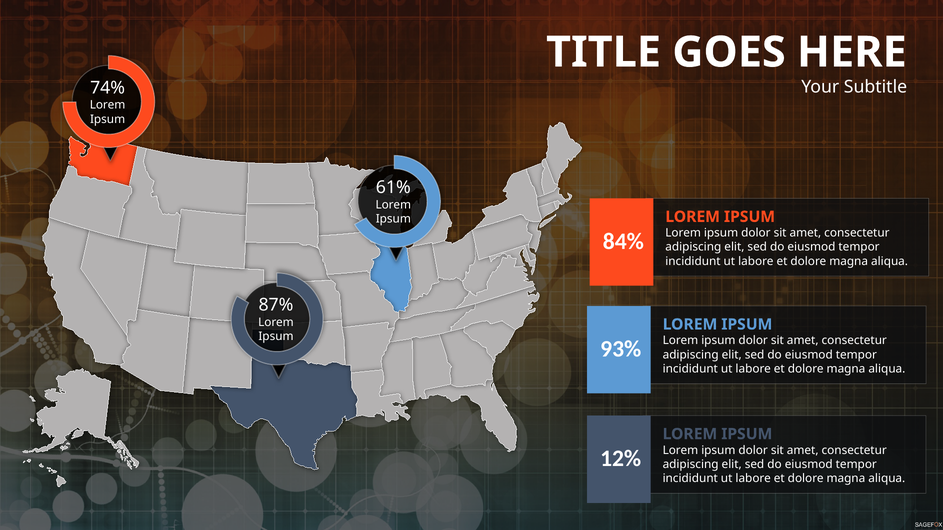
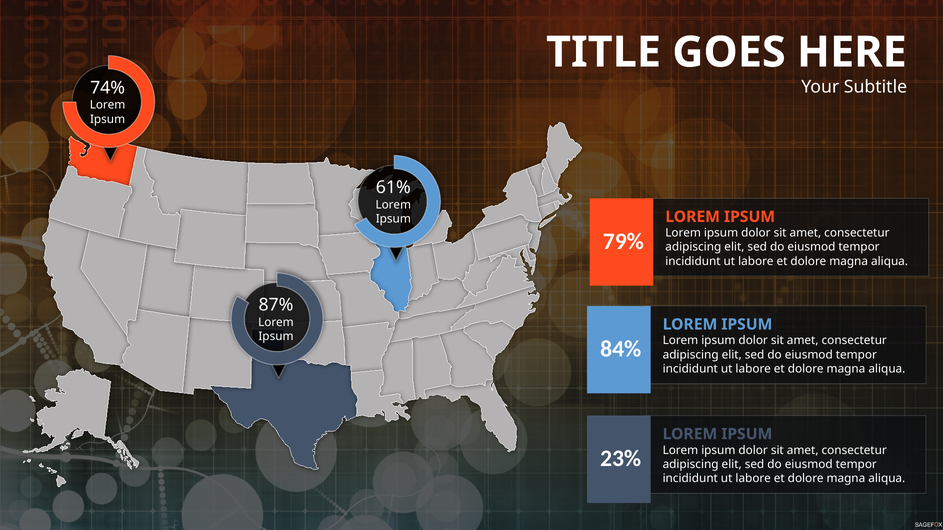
84%: 84% -> 79%
93%: 93% -> 84%
12%: 12% -> 23%
